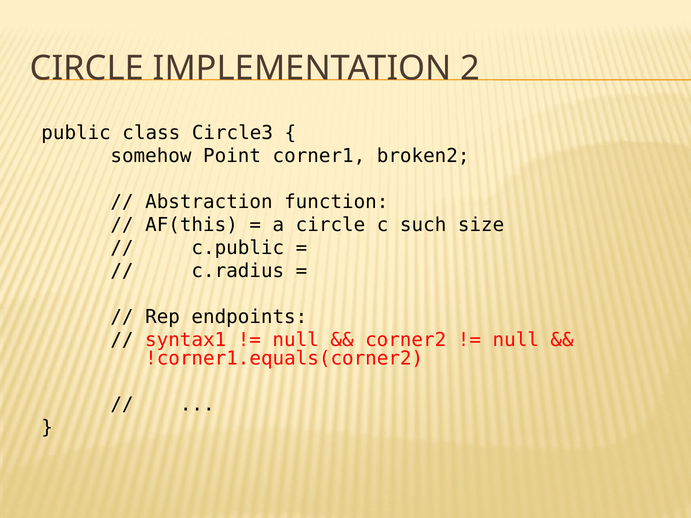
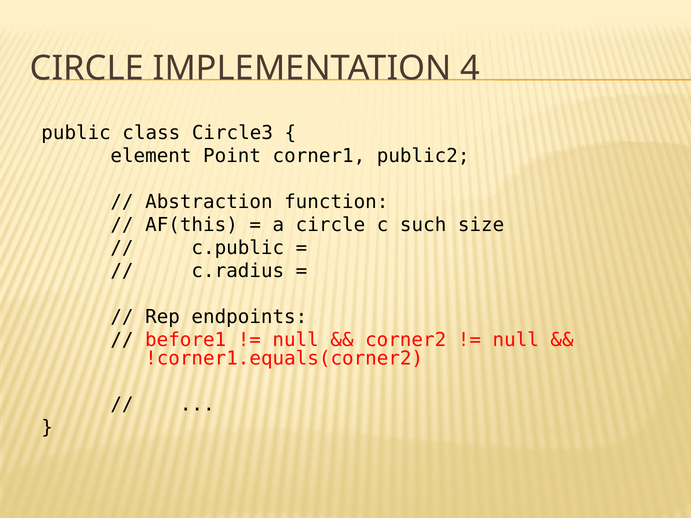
2: 2 -> 4
somehow: somehow -> element
broken2: broken2 -> public2
syntax1: syntax1 -> before1
